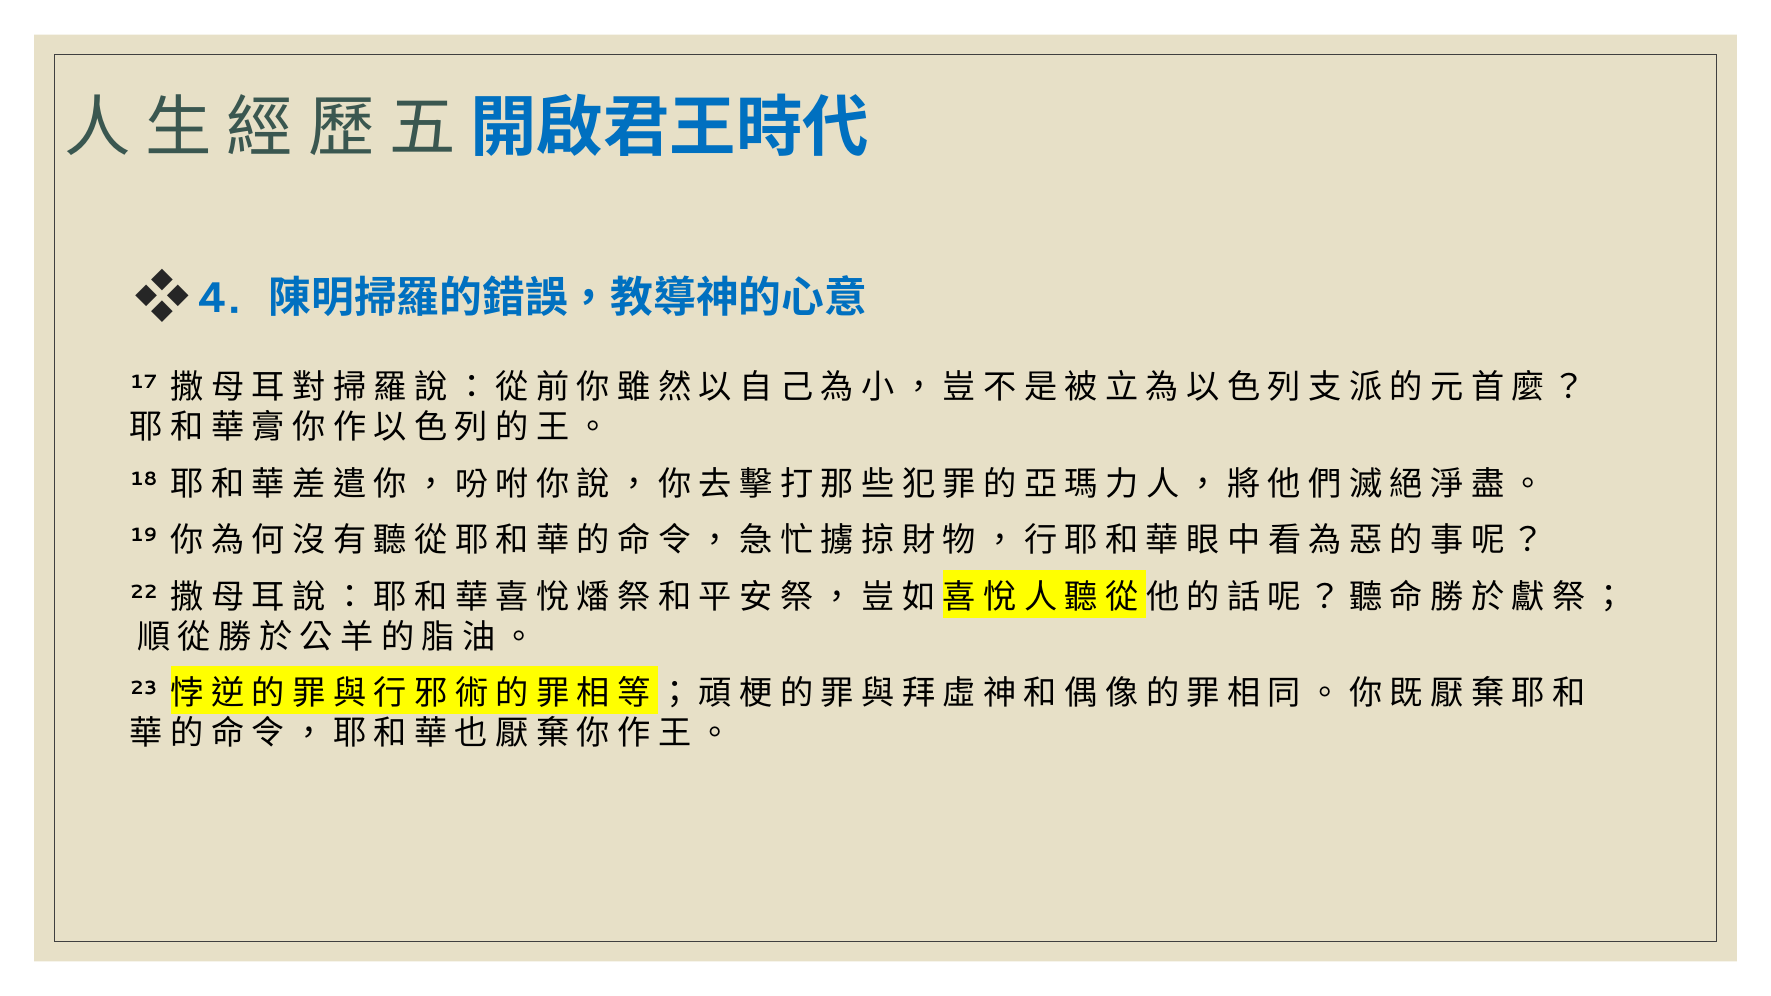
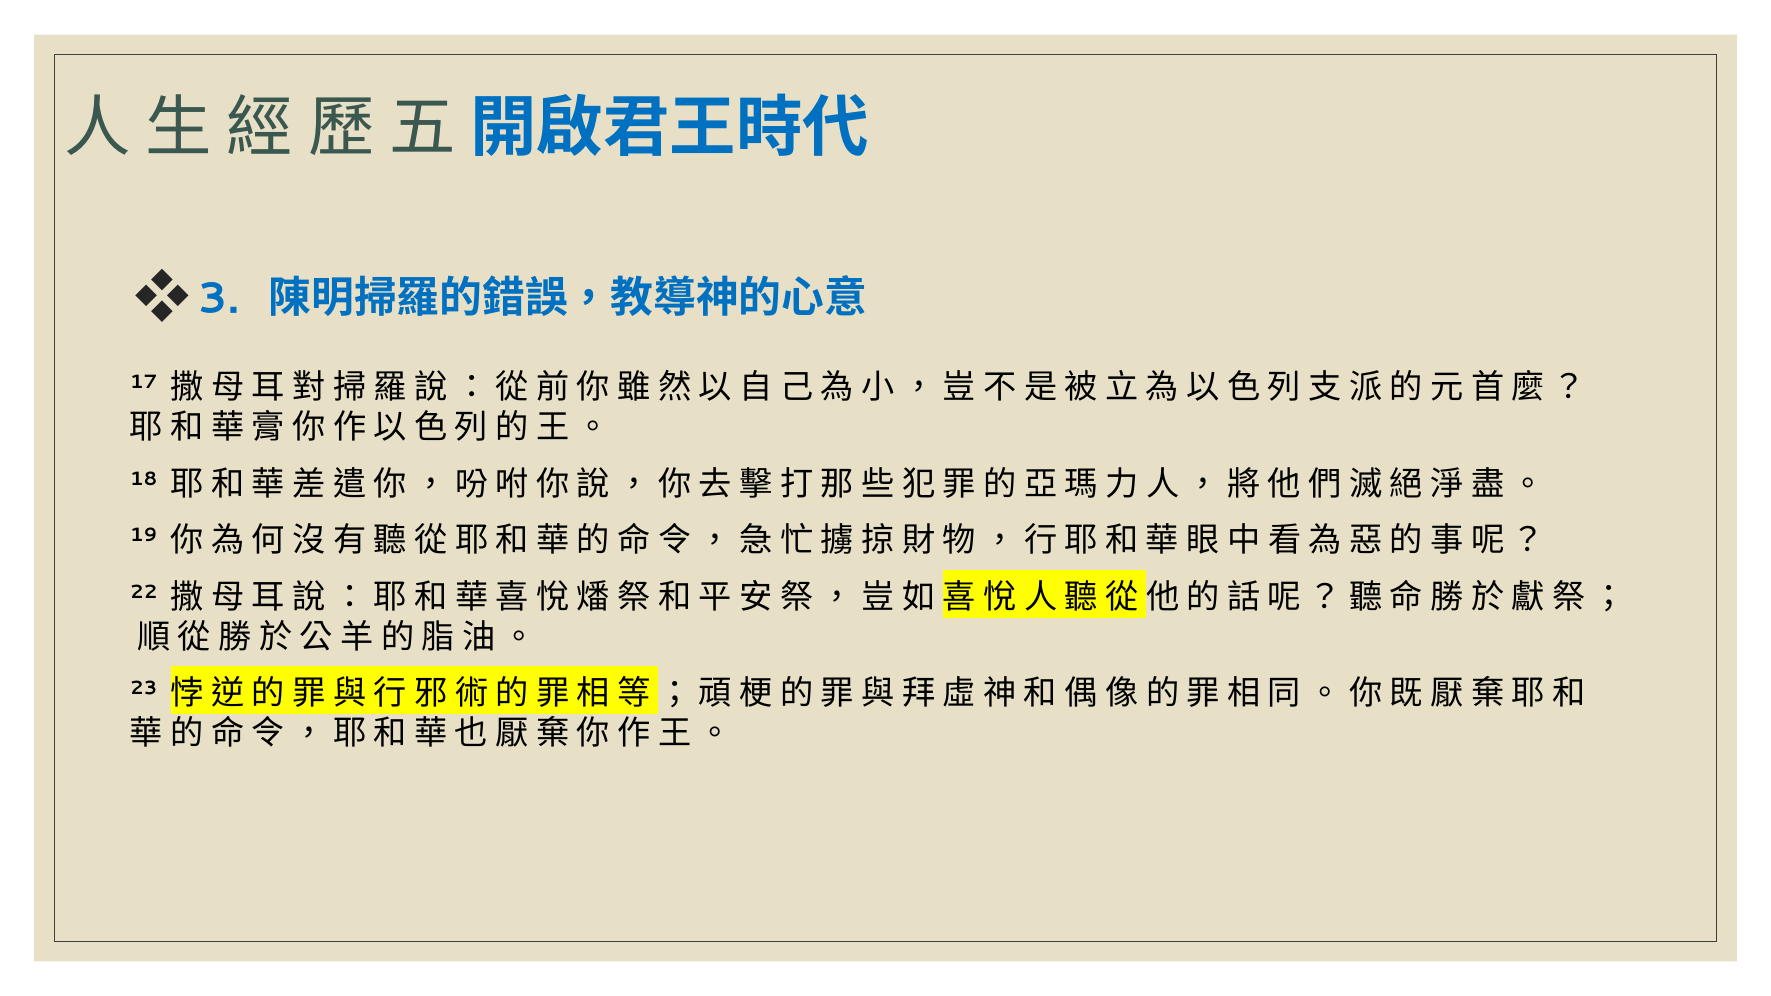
4: 4 -> 3
